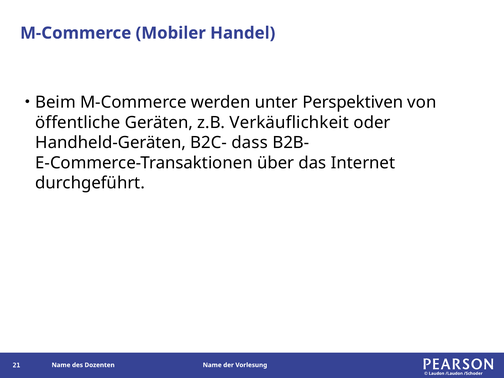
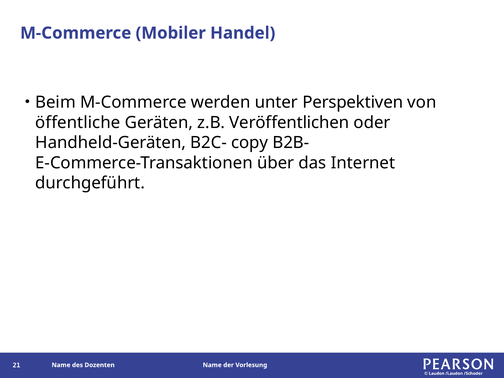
Verkäuflichkeit: Verkäuflichkeit -> Veröffentlichen
dass: dass -> copy
